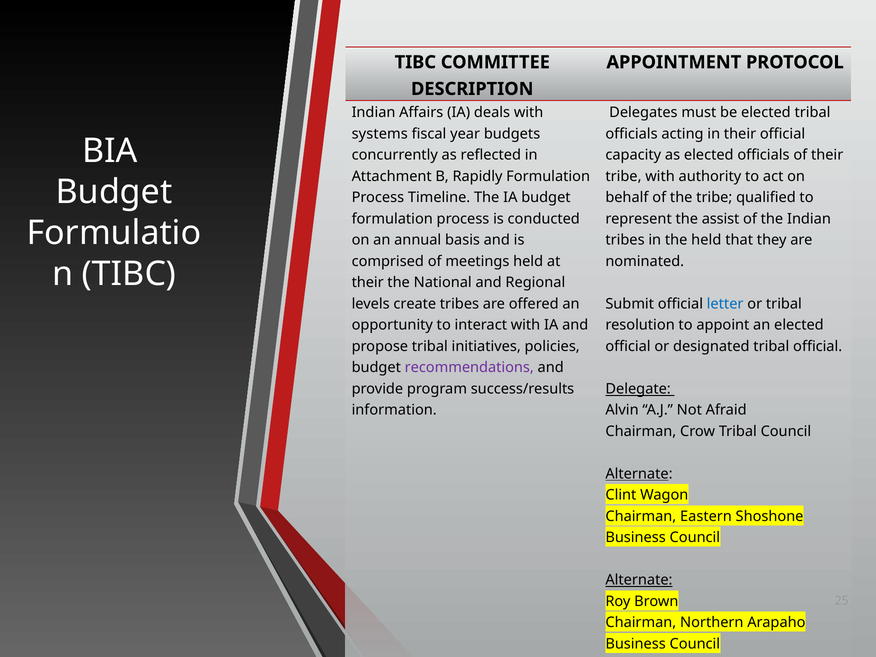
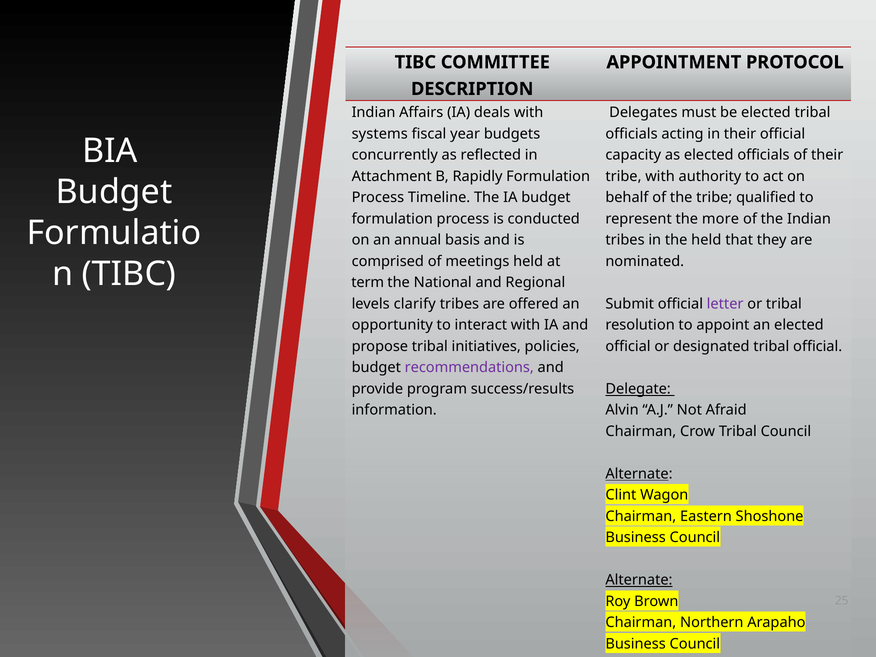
assist: assist -> more
their at (368, 283): their -> term
create: create -> clarify
letter colour: blue -> purple
